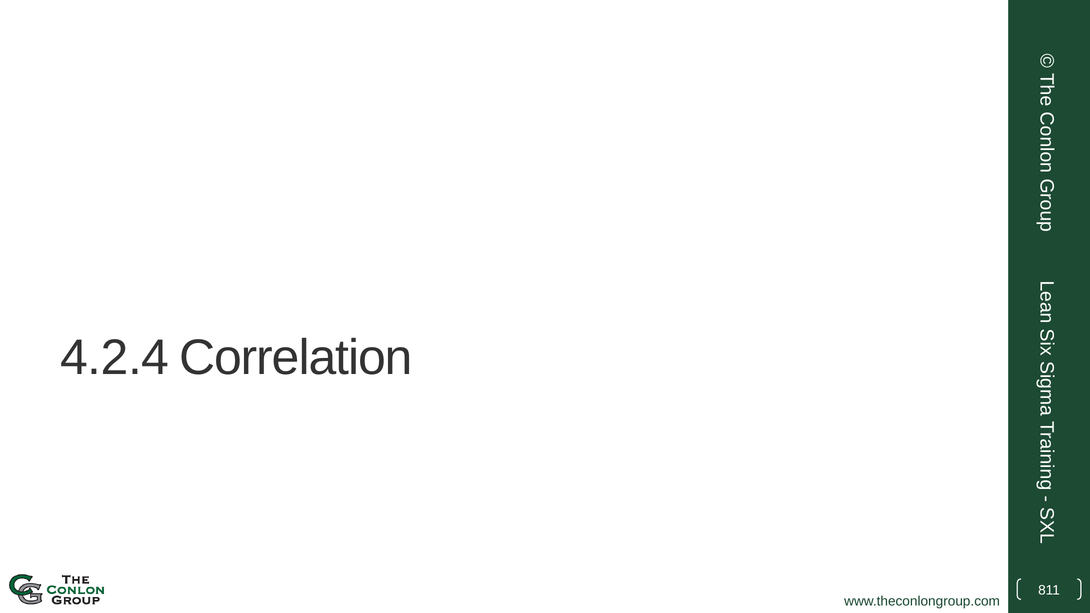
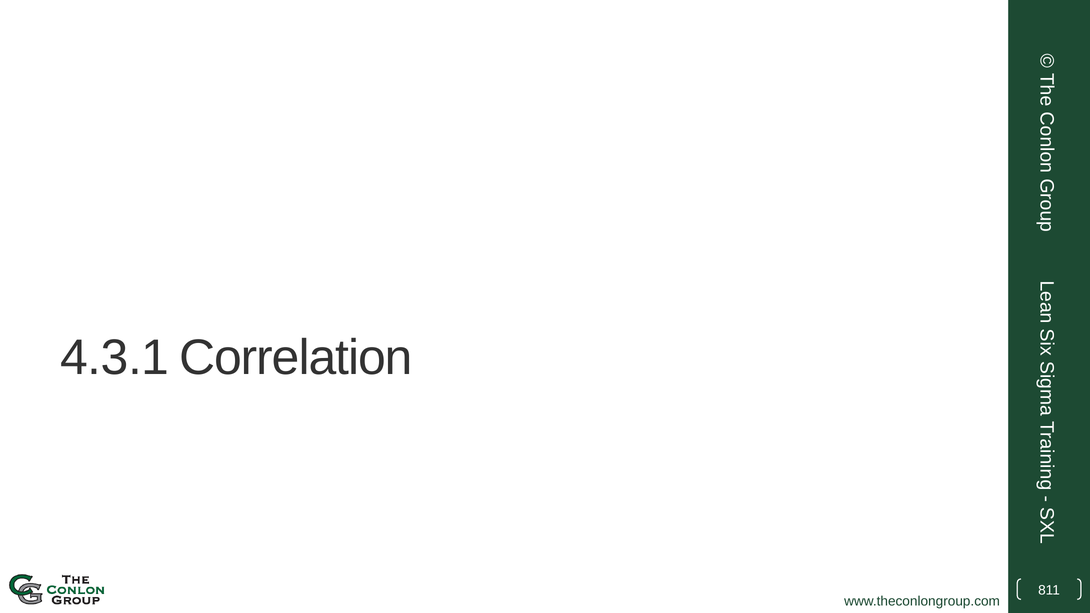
4.2.4: 4.2.4 -> 4.3.1
